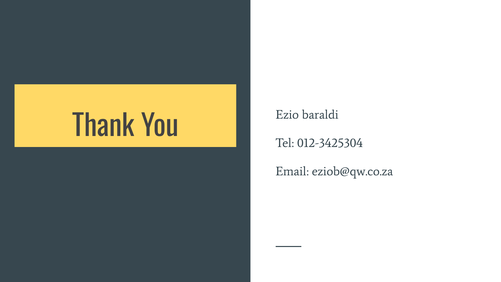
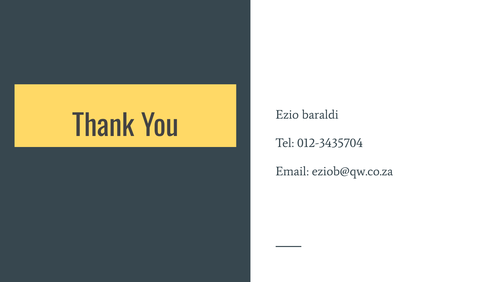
012-3425304: 012-3425304 -> 012-3435704
